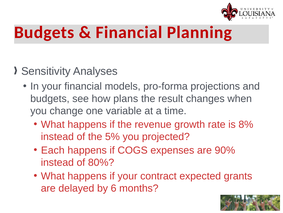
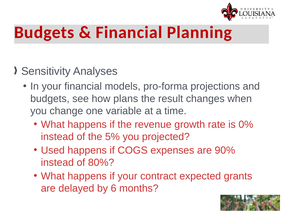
8%: 8% -> 0%
Each: Each -> Used
